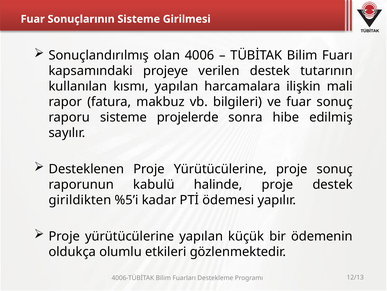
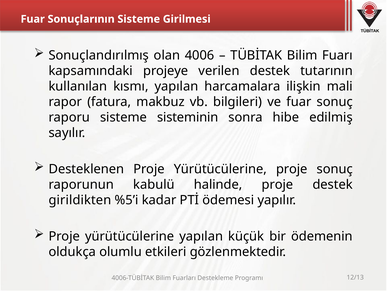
projelerde: projelerde -> sisteminin
